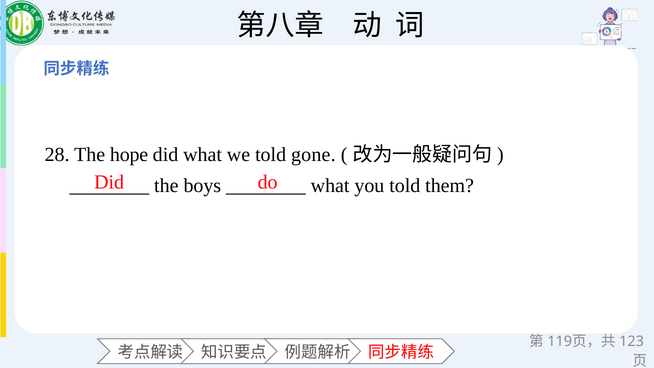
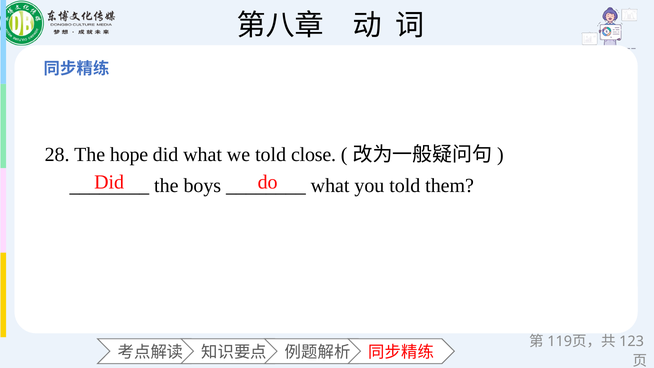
gone: gone -> close
